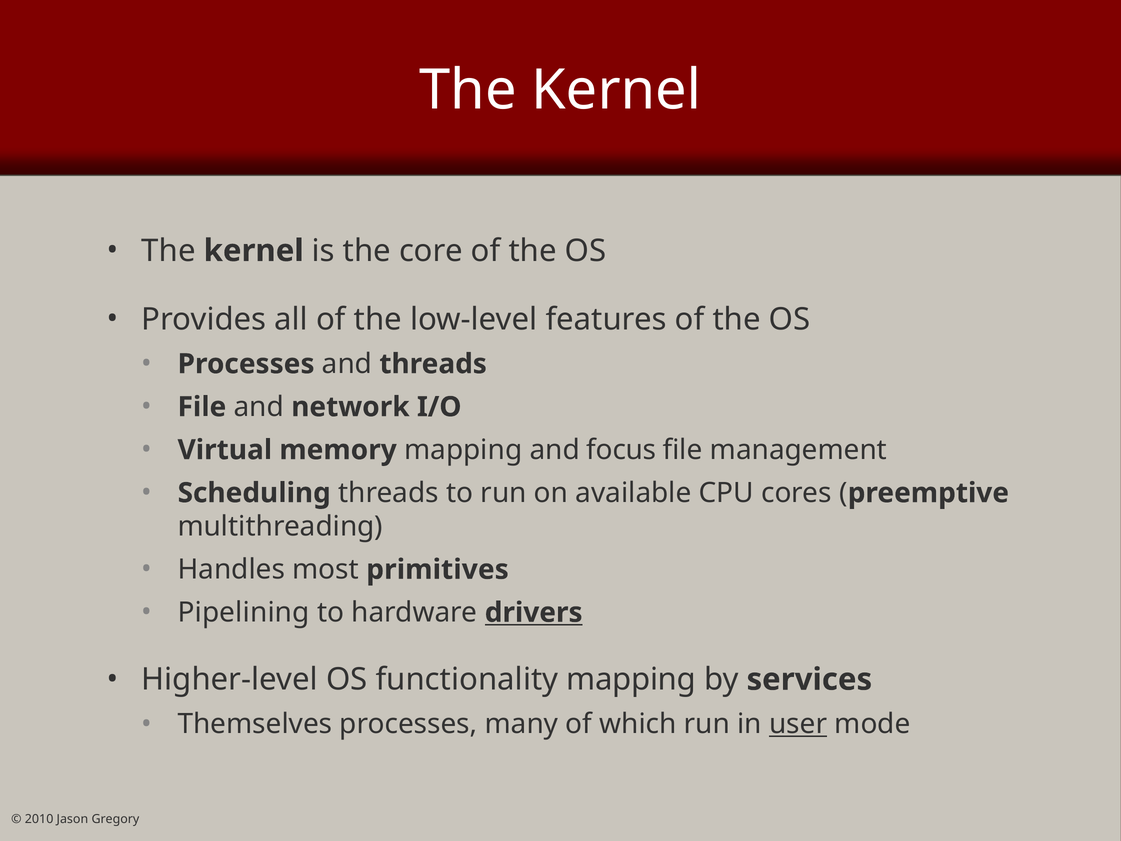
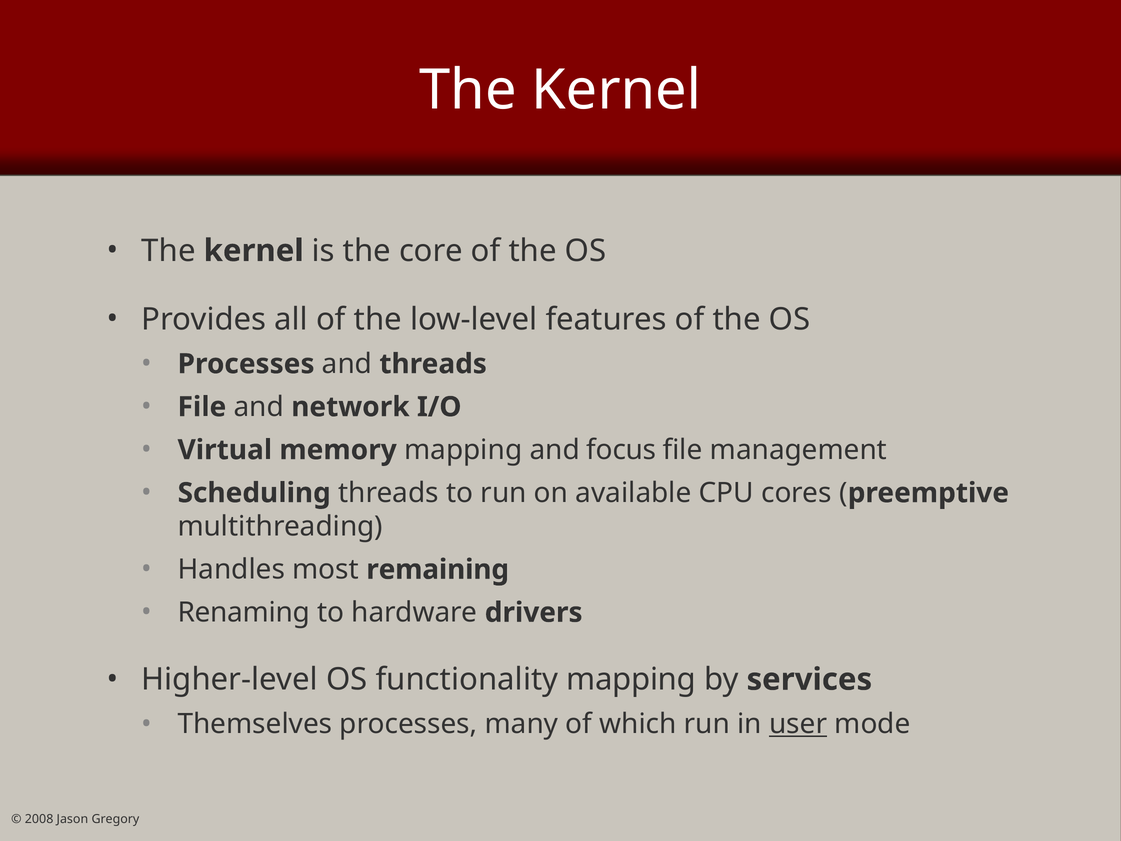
primitives: primitives -> remaining
Pipelining: Pipelining -> Renaming
drivers underline: present -> none
2010: 2010 -> 2008
